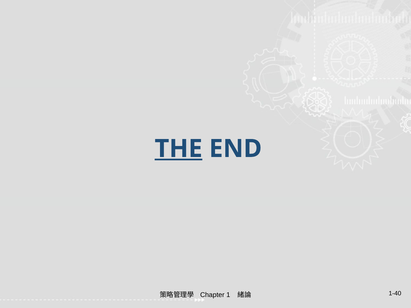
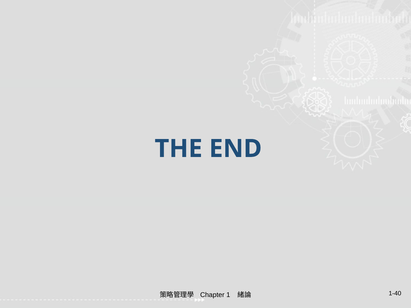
THE underline: present -> none
